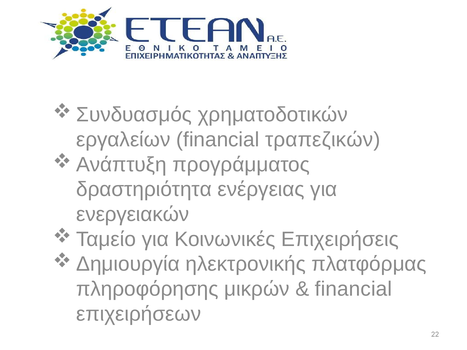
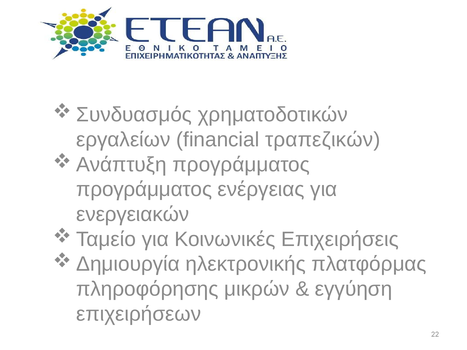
δραστηριότητα at (144, 190): δραστηριότητα -> προγράμματος
financial at (354, 289): financial -> εγγύηση
